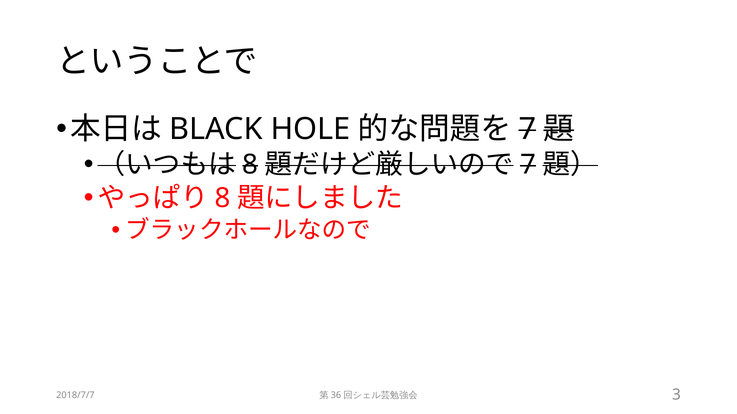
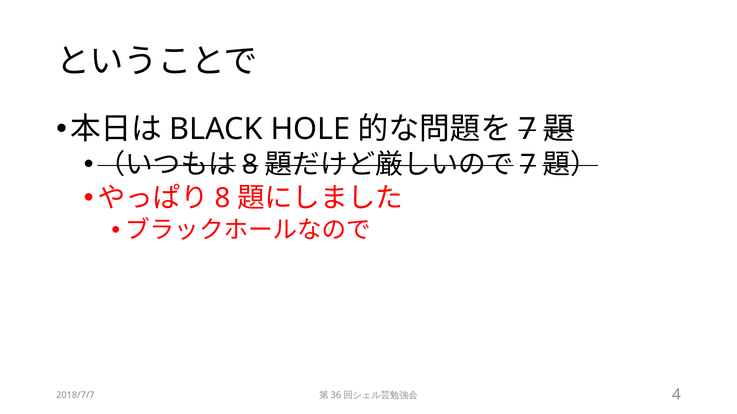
3: 3 -> 4
